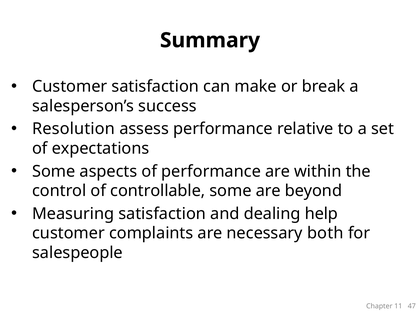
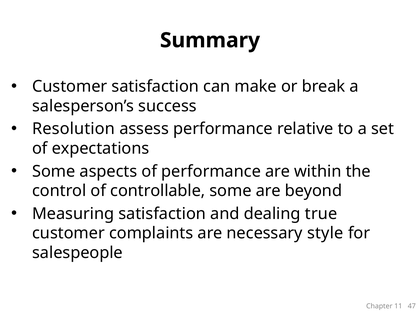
help: help -> true
both: both -> style
